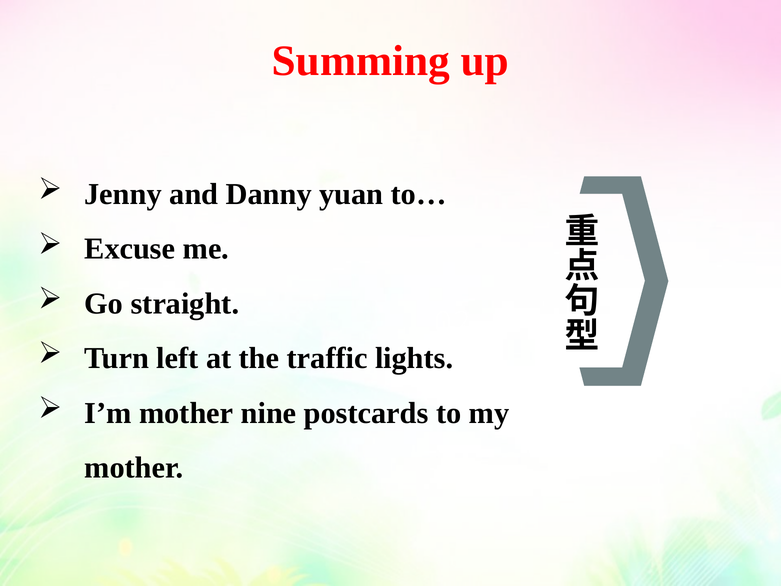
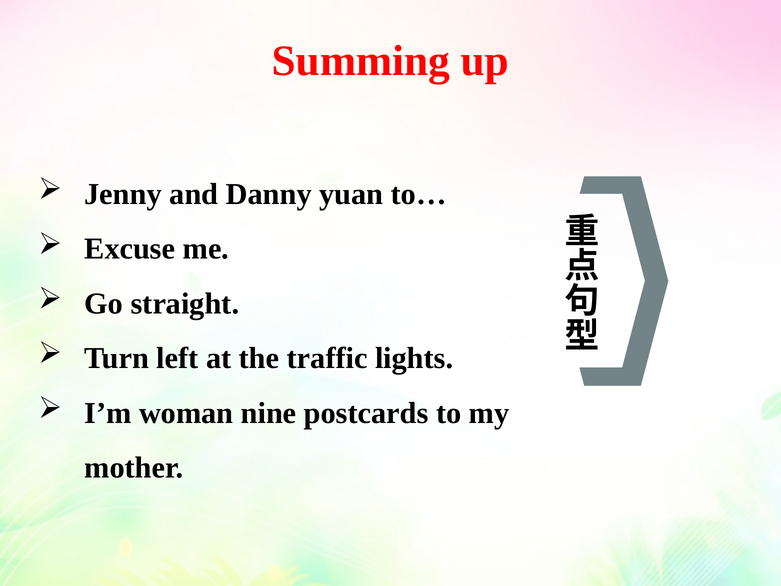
I’m mother: mother -> woman
